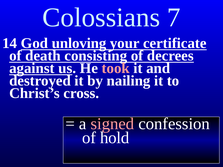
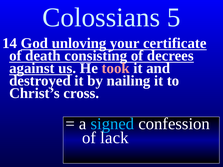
7: 7 -> 5
signed colour: pink -> light blue
hold: hold -> lack
